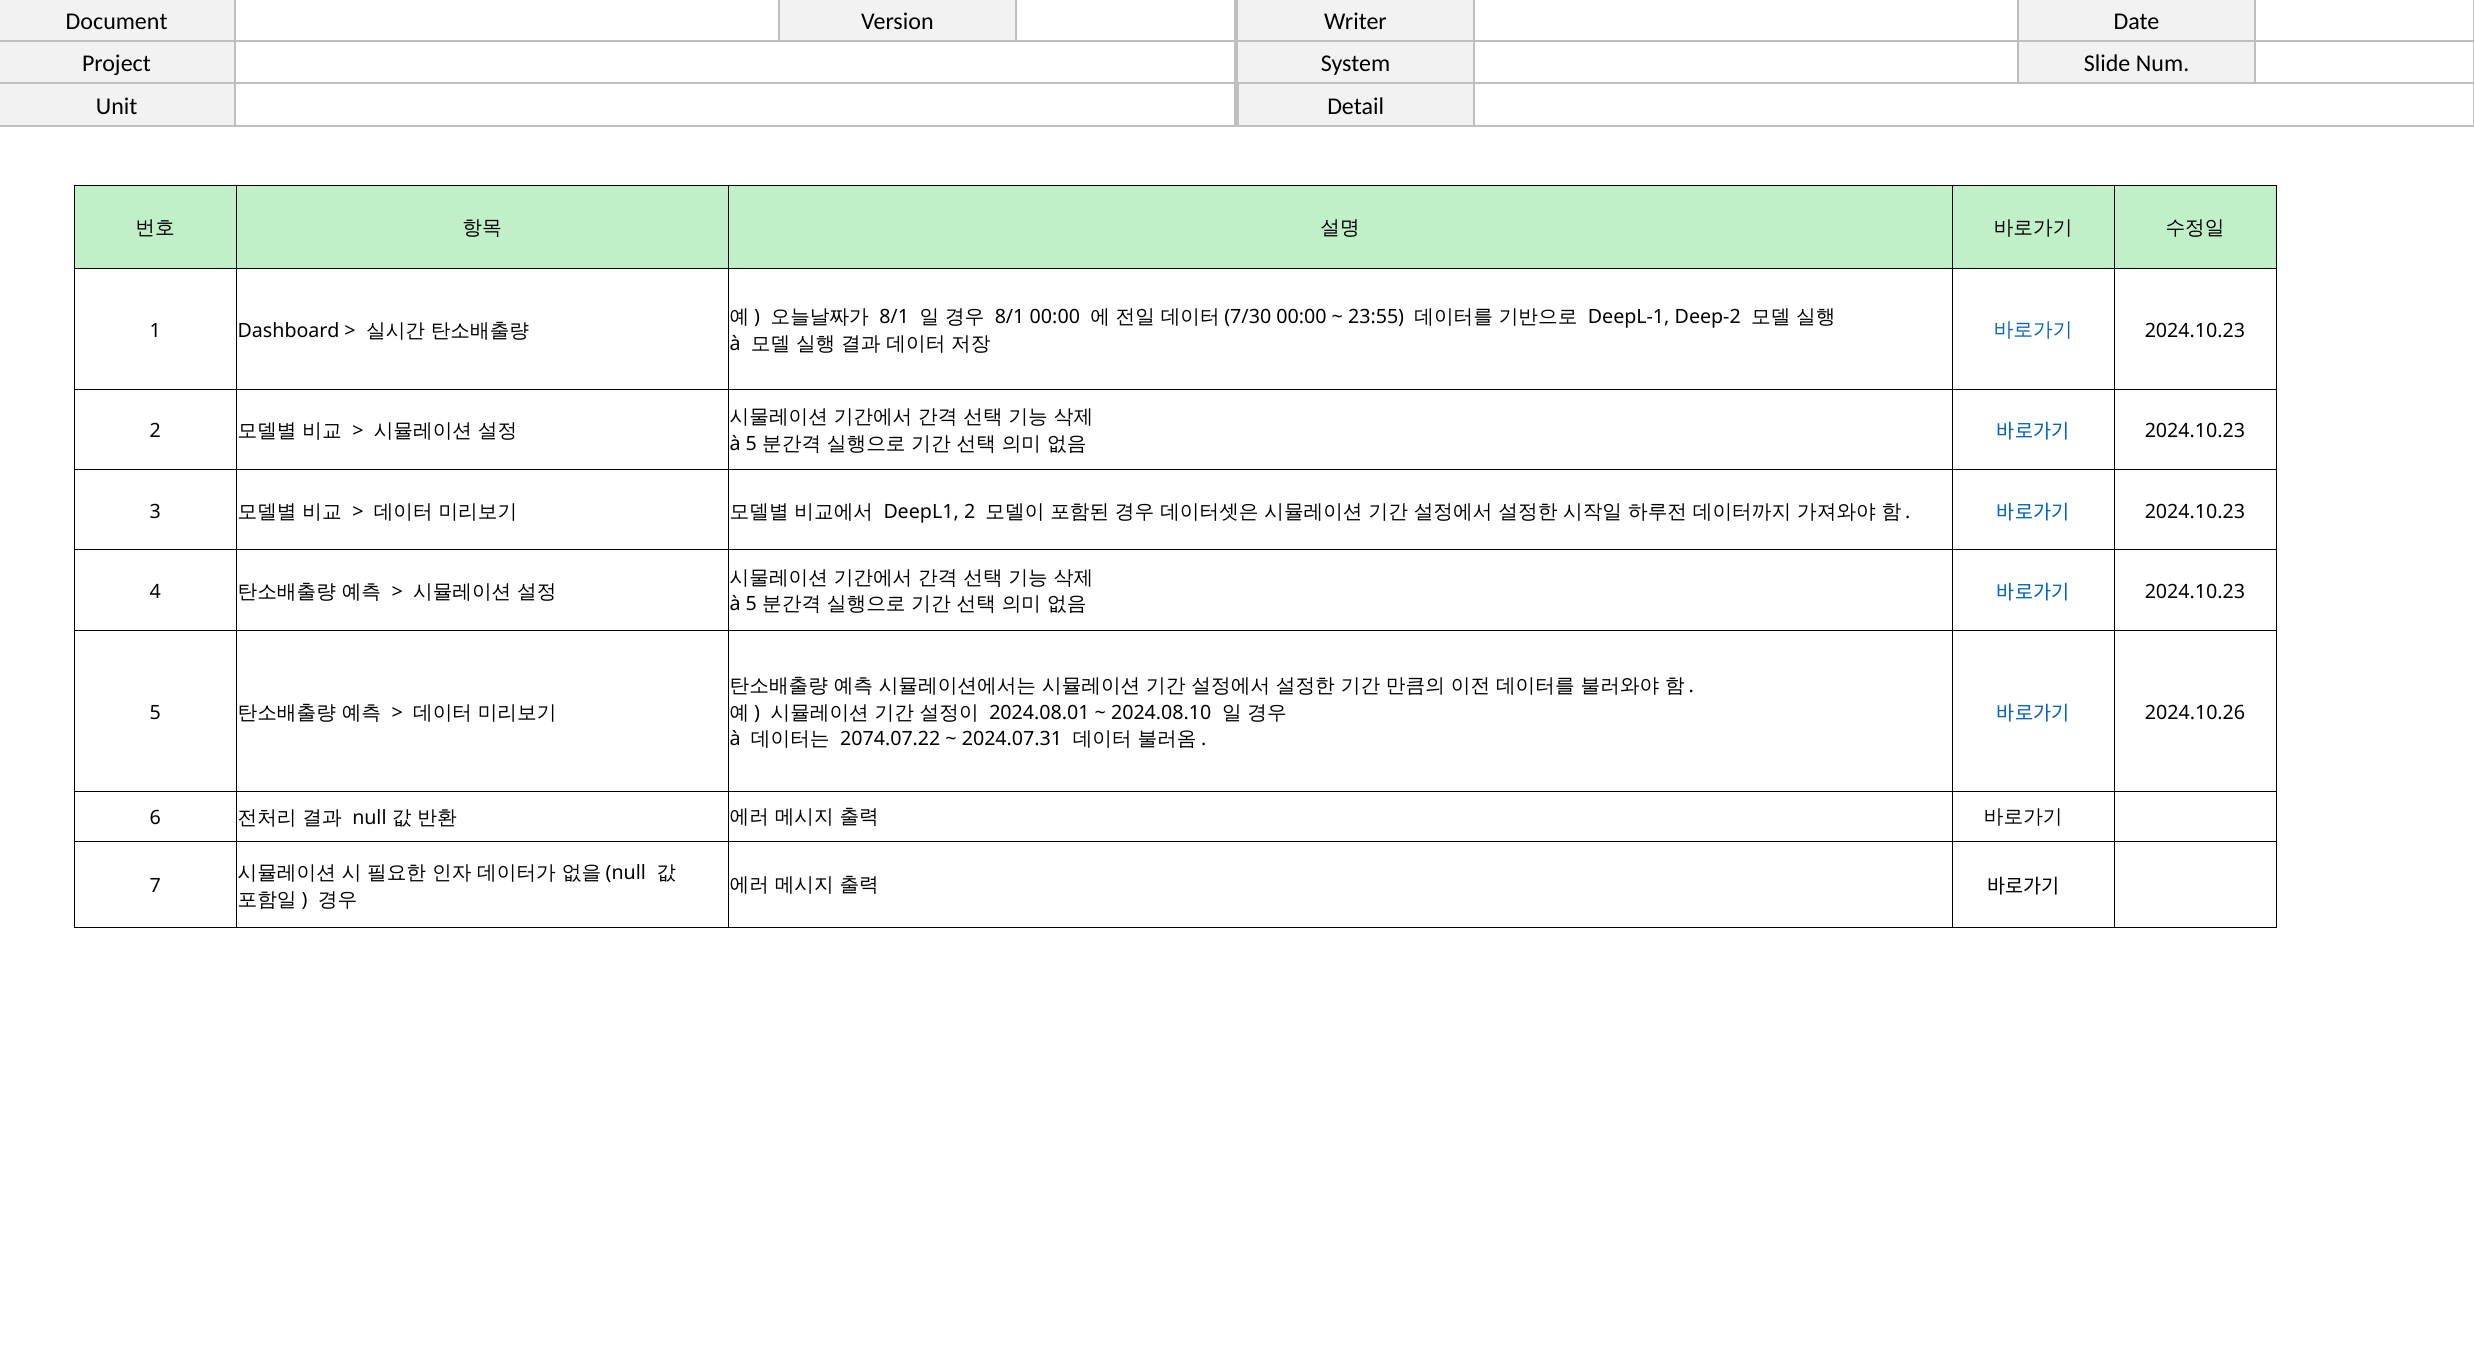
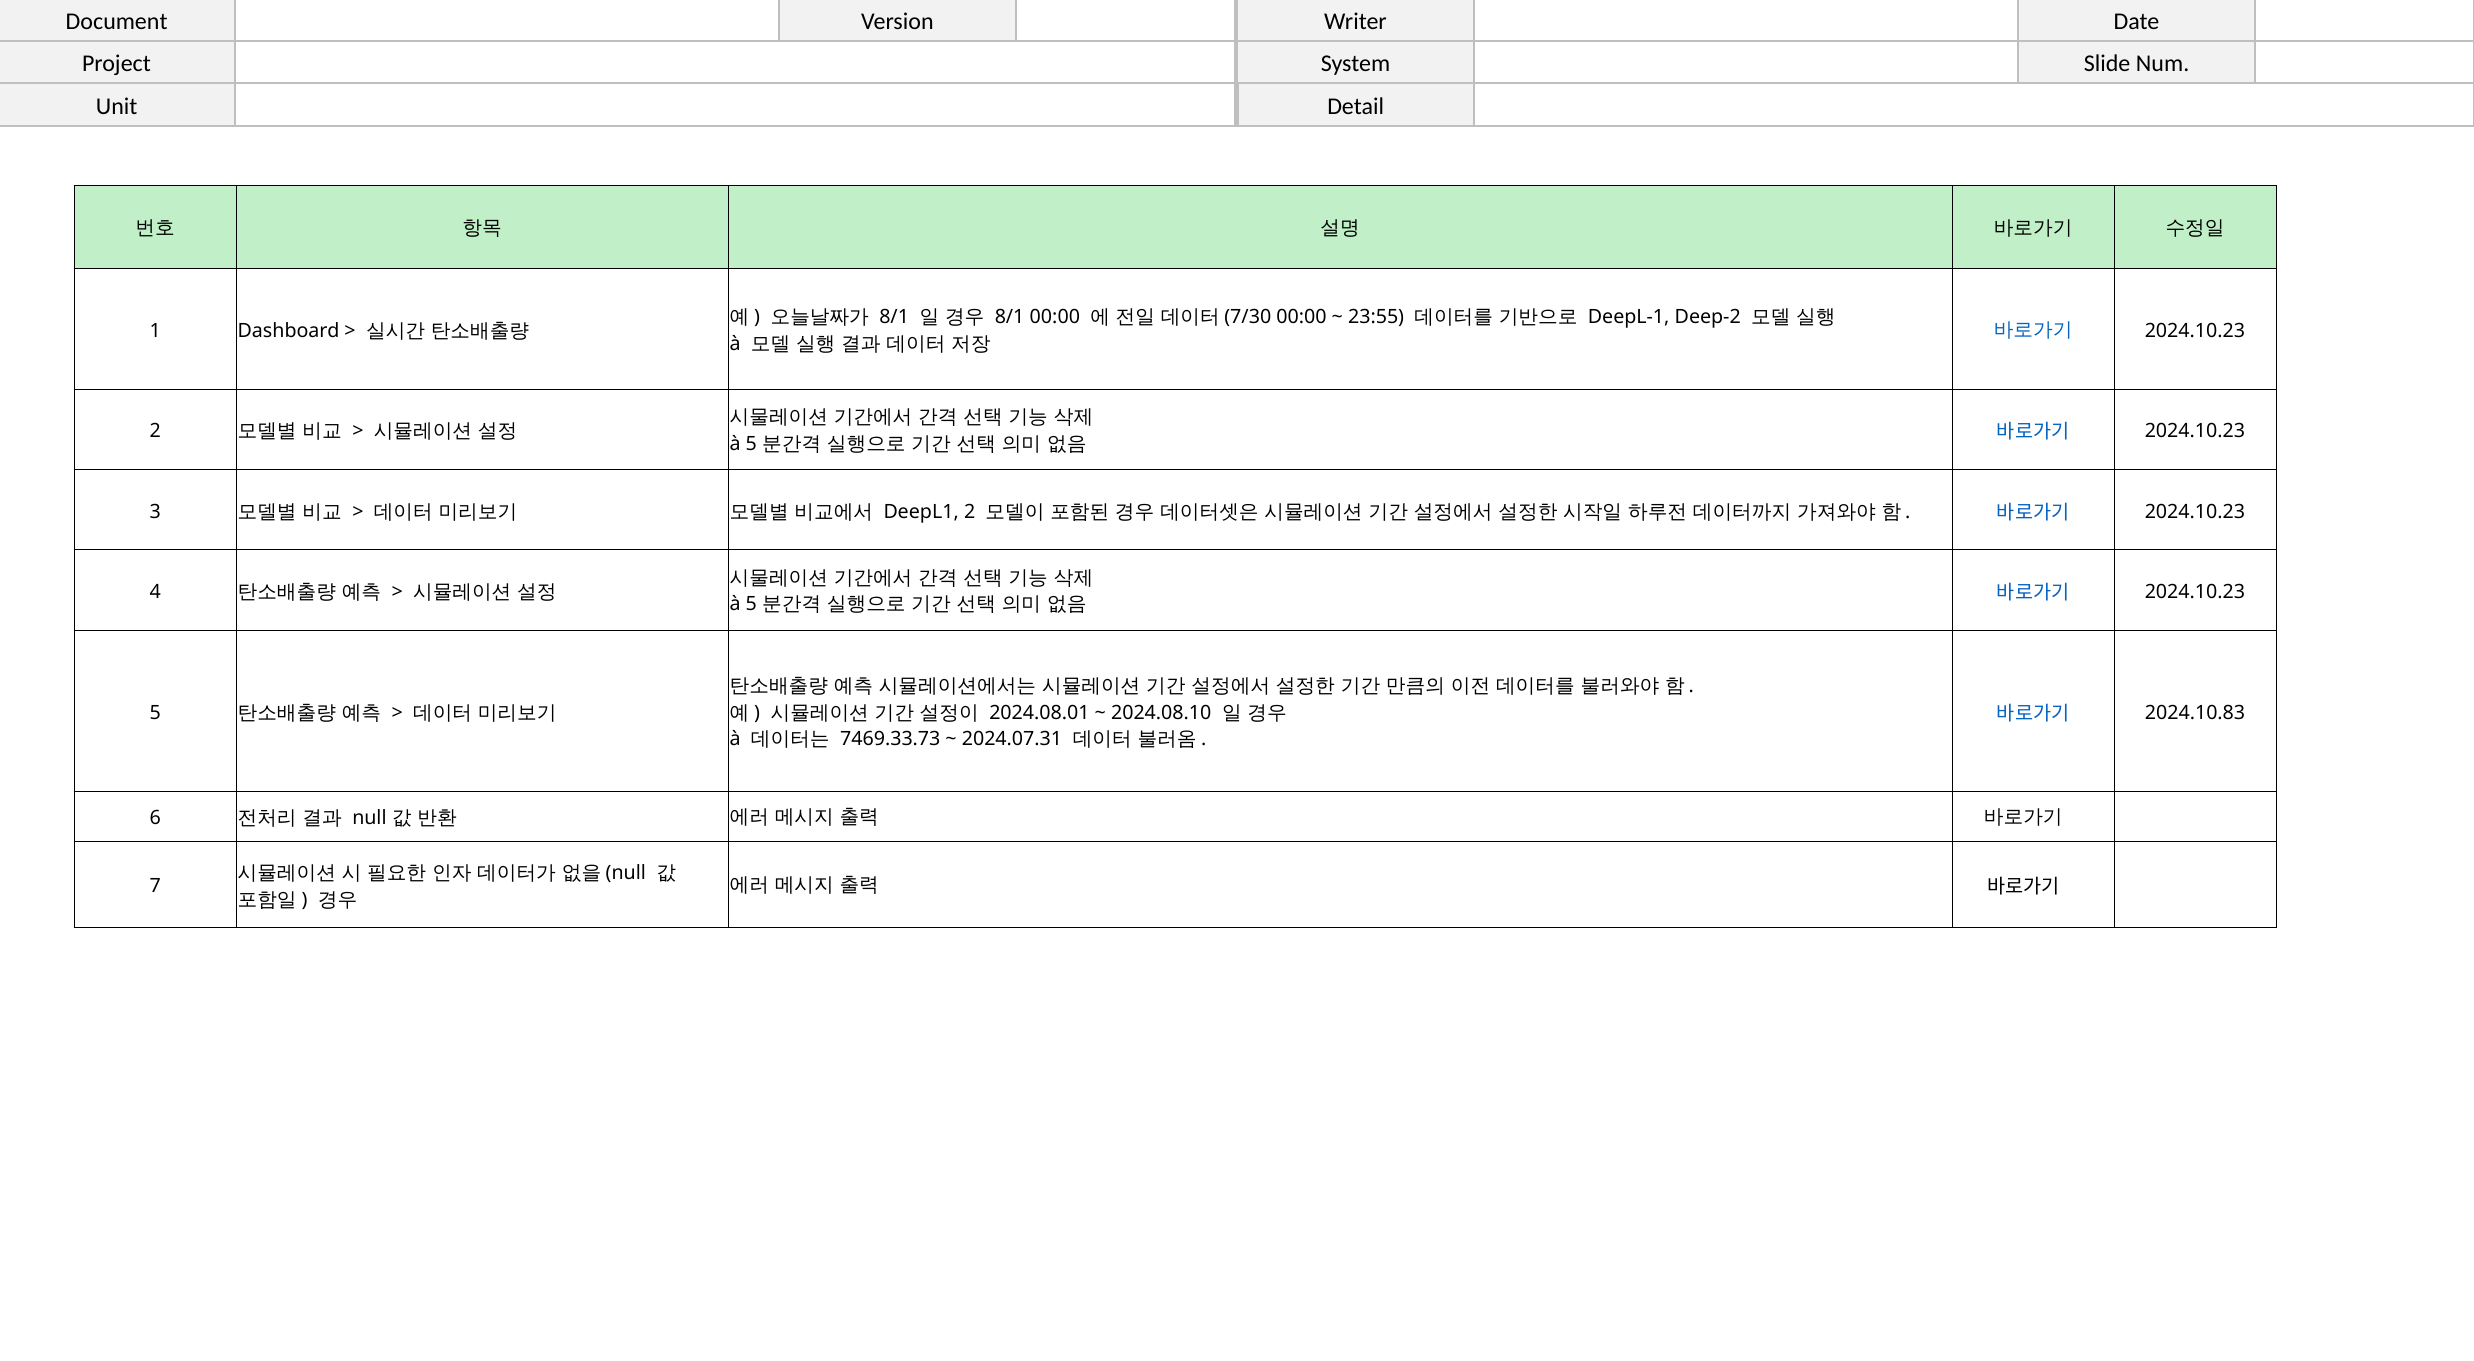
2024.10.26: 2024.10.26 -> 2024.10.83
2074.07.22: 2074.07.22 -> 7469.33.73
